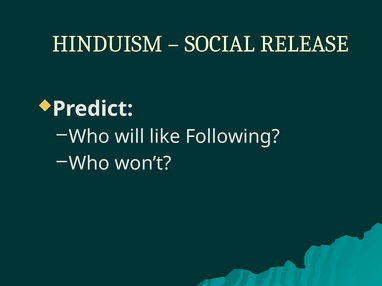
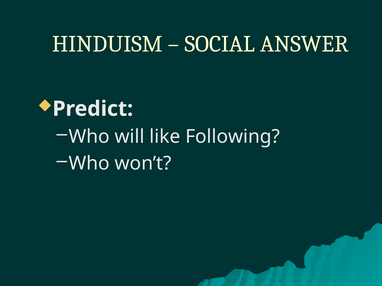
RELEASE: RELEASE -> ANSWER
